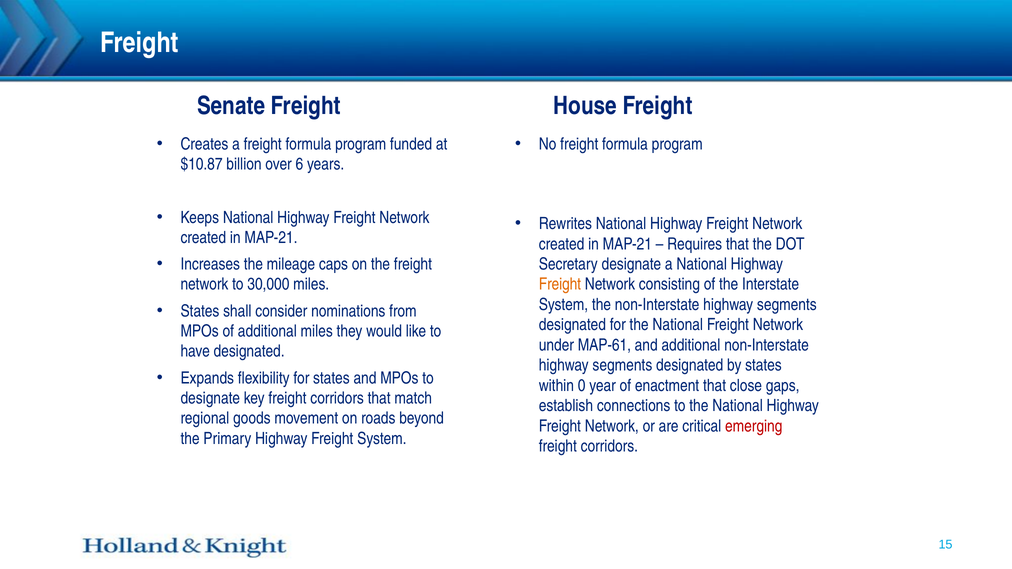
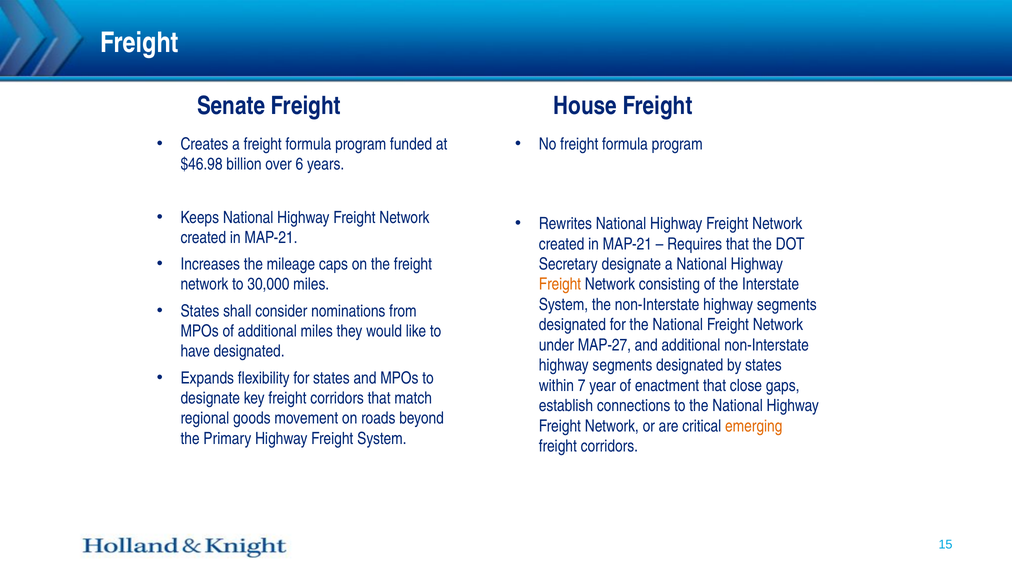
$10.87: $10.87 -> $46.98
MAP-61: MAP-61 -> MAP-27
0: 0 -> 7
emerging colour: red -> orange
